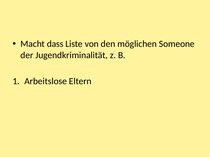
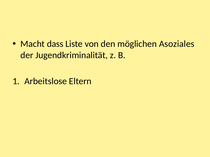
Someone: Someone -> Asoziales
